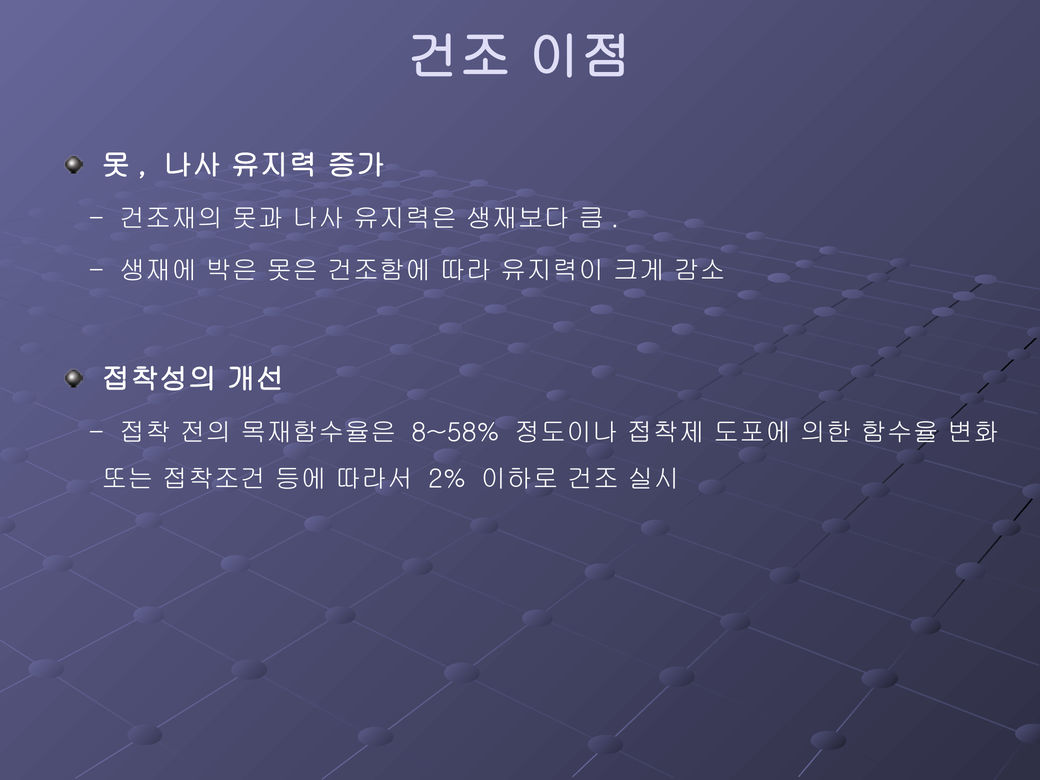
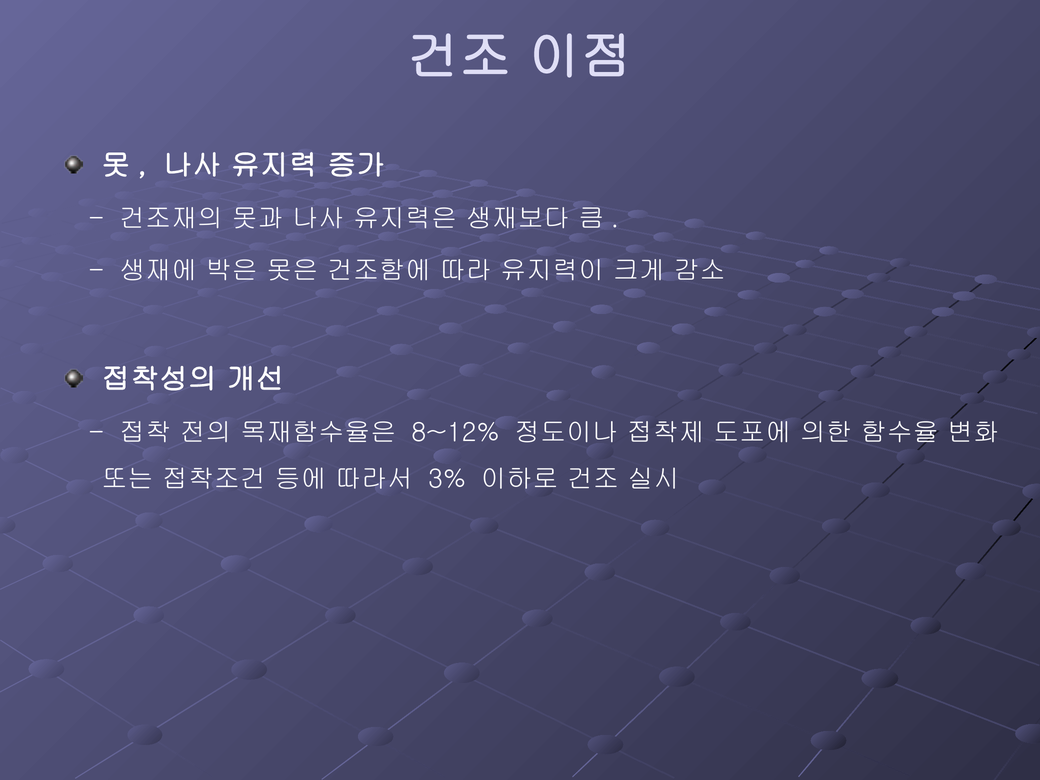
8~58%: 8~58% -> 8~12%
2%: 2% -> 3%
